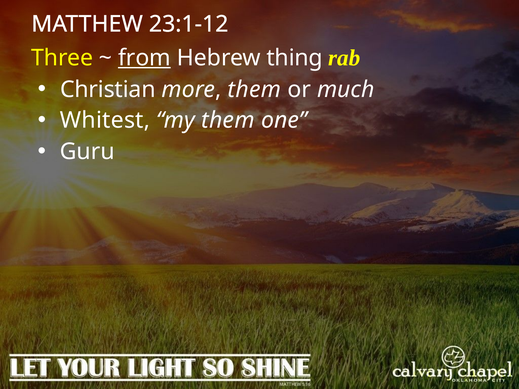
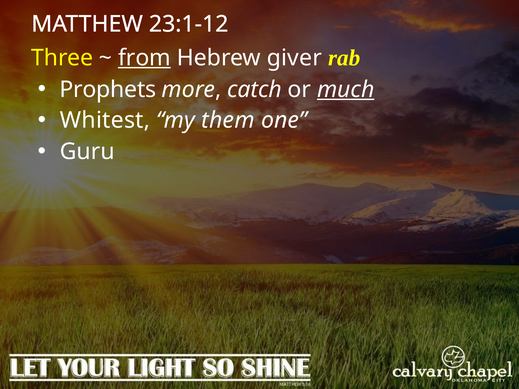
thing: thing -> giver
Christian: Christian -> Prophets
more them: them -> catch
much underline: none -> present
